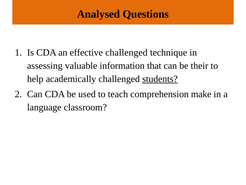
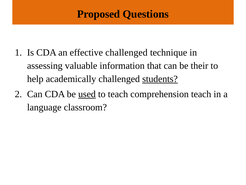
Analysed: Analysed -> Proposed
used underline: none -> present
comprehension make: make -> teach
